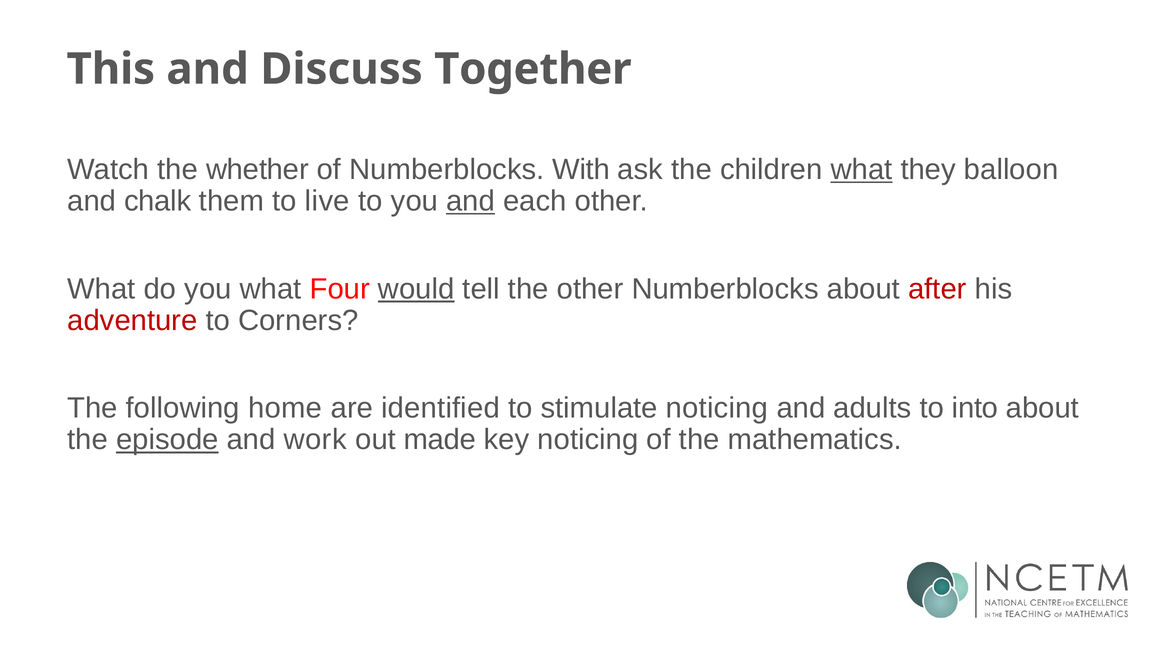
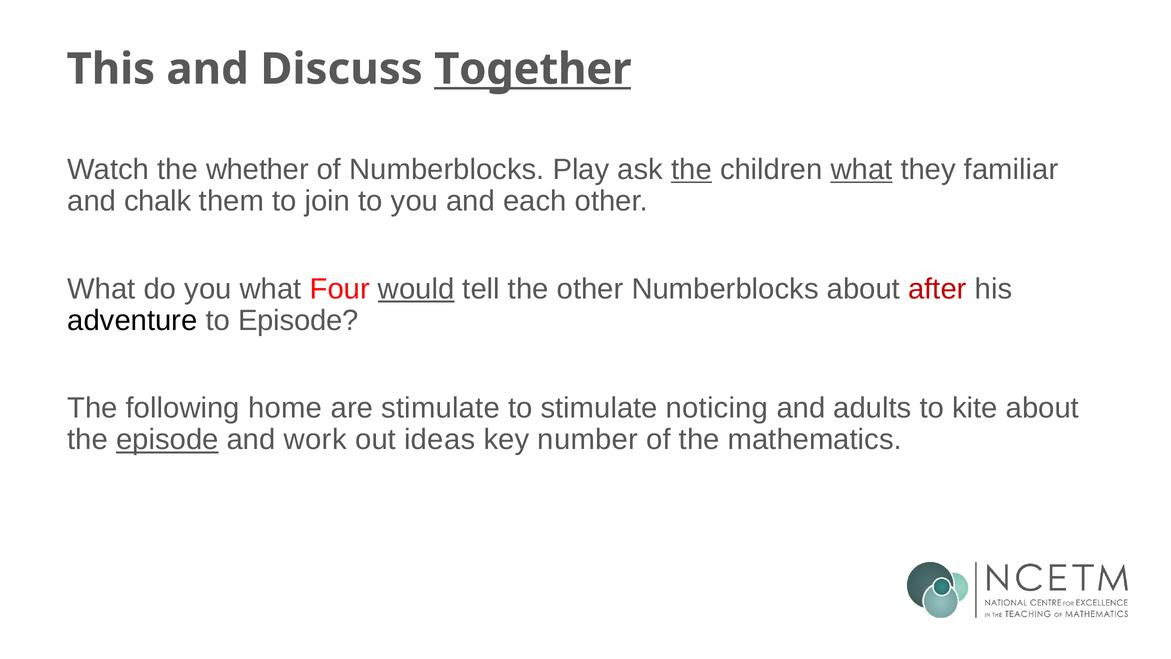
Together underline: none -> present
With: With -> Play
the at (692, 170) underline: none -> present
balloon: balloon -> familiar
live: live -> join
and at (471, 201) underline: present -> none
adventure colour: red -> black
to Corners: Corners -> Episode
are identified: identified -> stimulate
into: into -> kite
made: made -> ideas
key noticing: noticing -> number
